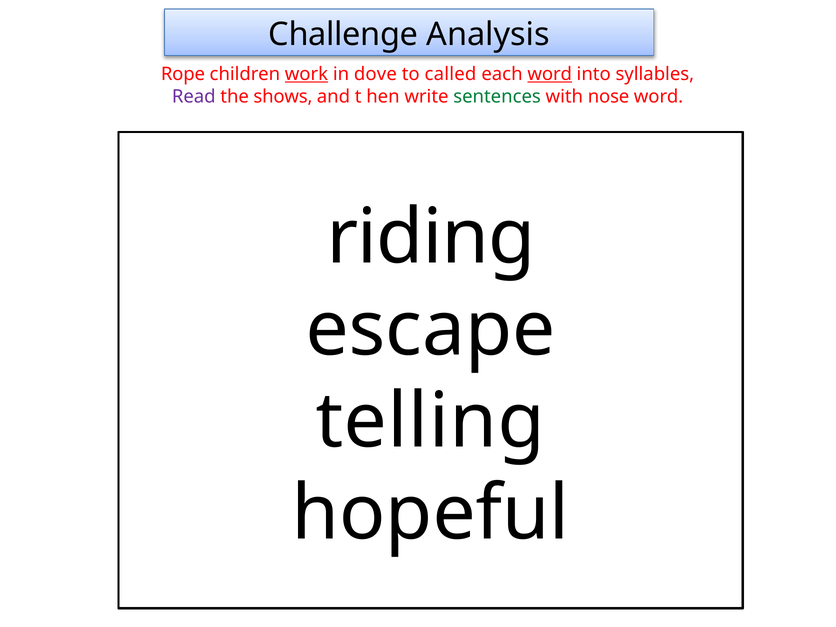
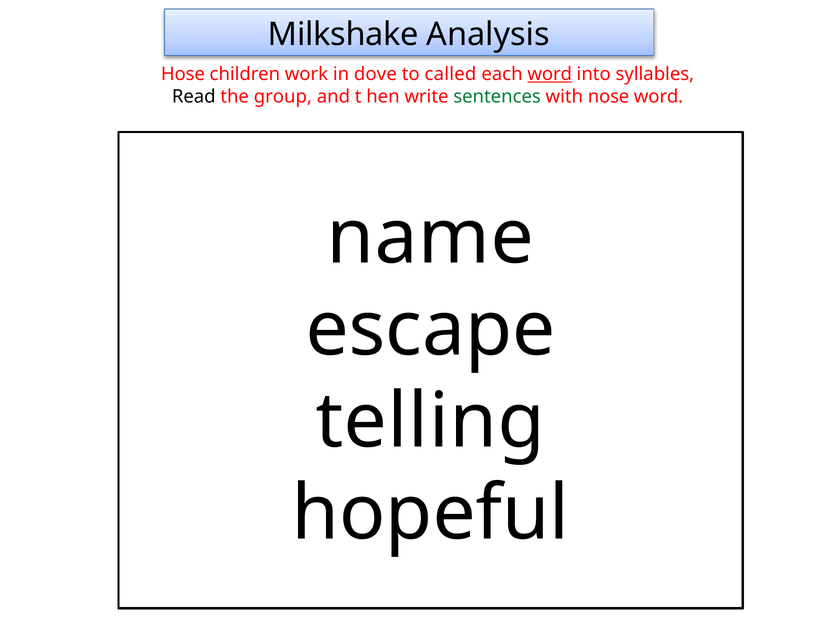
Challenge: Challenge -> Milkshake
Rope: Rope -> Hose
work underline: present -> none
Read colour: purple -> black
shows: shows -> group
riding: riding -> name
